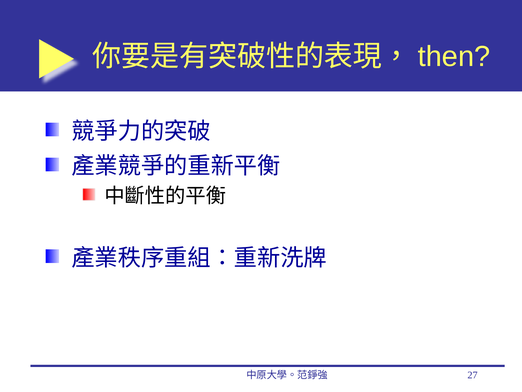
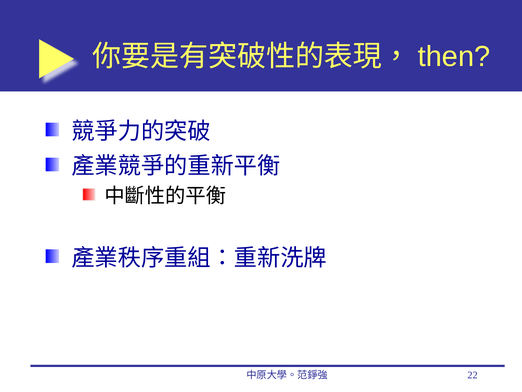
27: 27 -> 22
